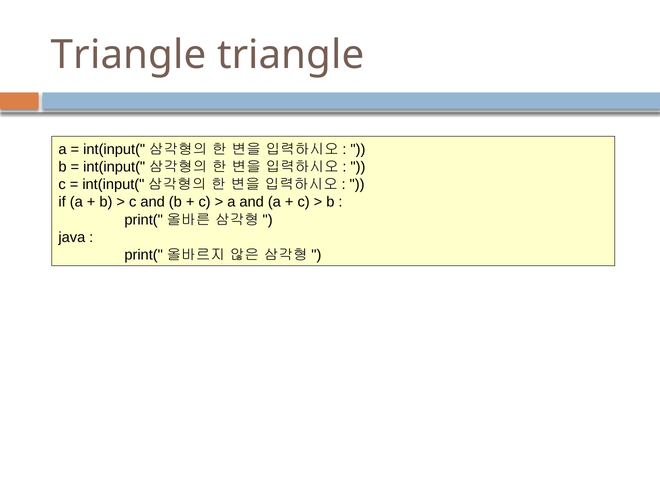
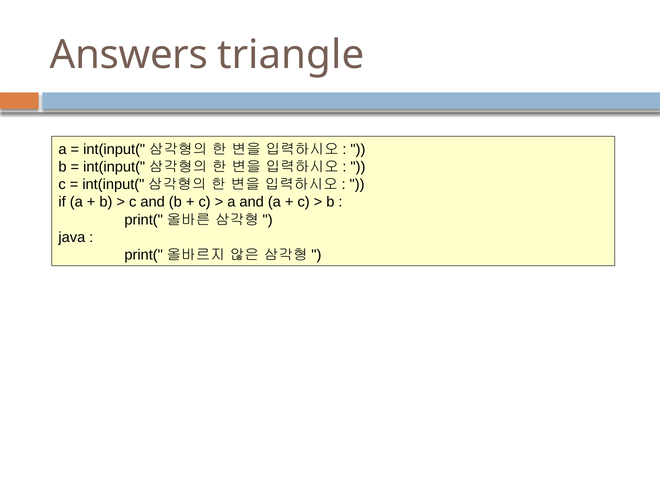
Triangle at (129, 55): Triangle -> Answers
